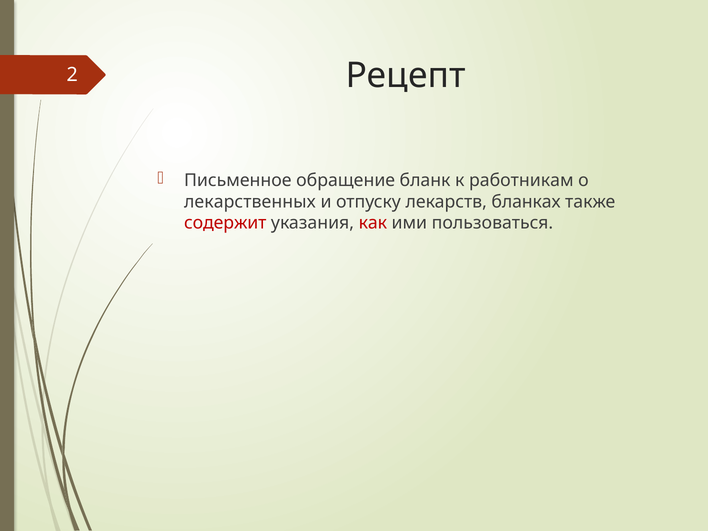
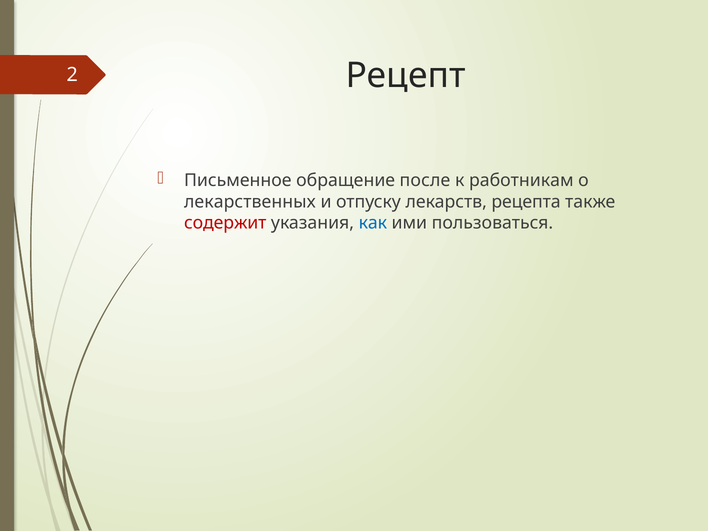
бланк: бланк -> после
бланках: бланках -> рецепта
как colour: red -> blue
